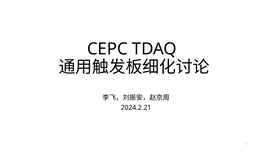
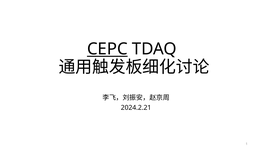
CEPC underline: none -> present
